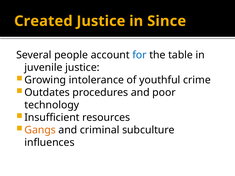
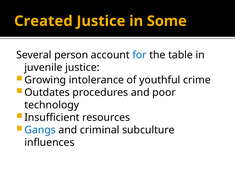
Since: Since -> Some
people: people -> person
Gangs colour: orange -> blue
